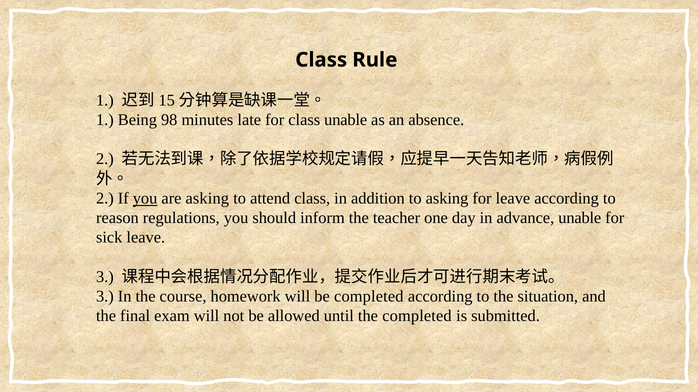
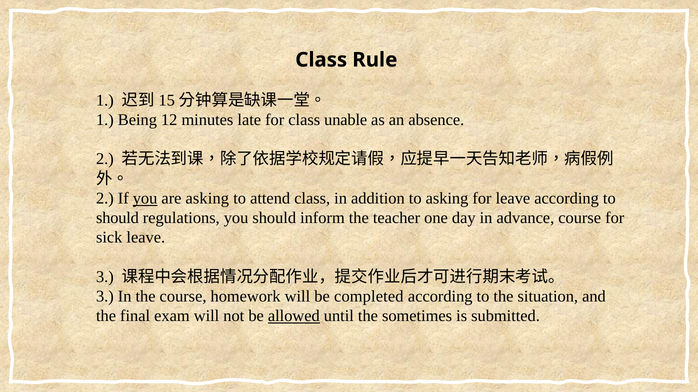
98: 98 -> 12
reason at (117, 218): reason -> should
advance unable: unable -> course
allowed underline: none -> present
the completed: completed -> sometimes
